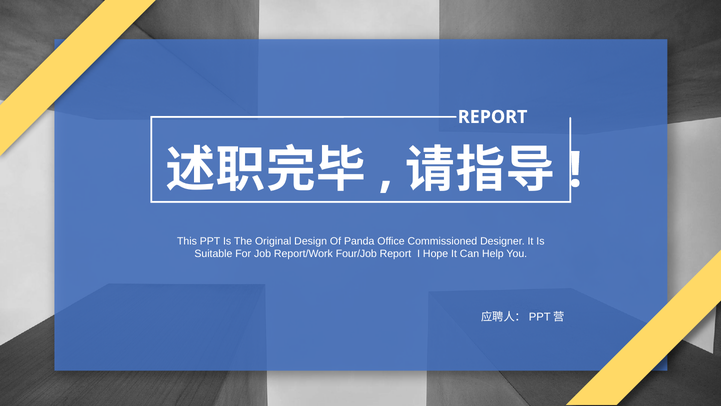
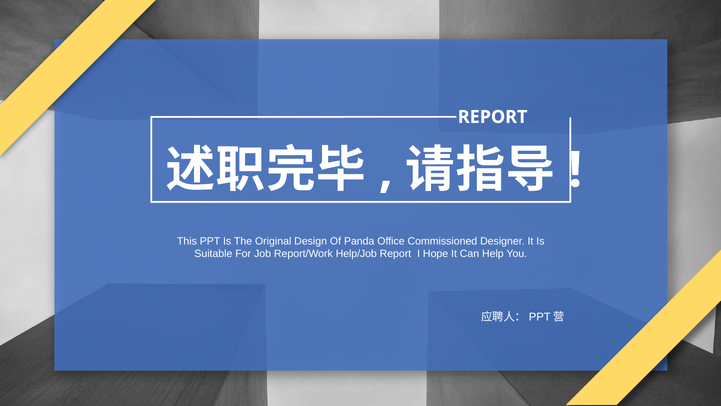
Four/Job: Four/Job -> Help/Job
